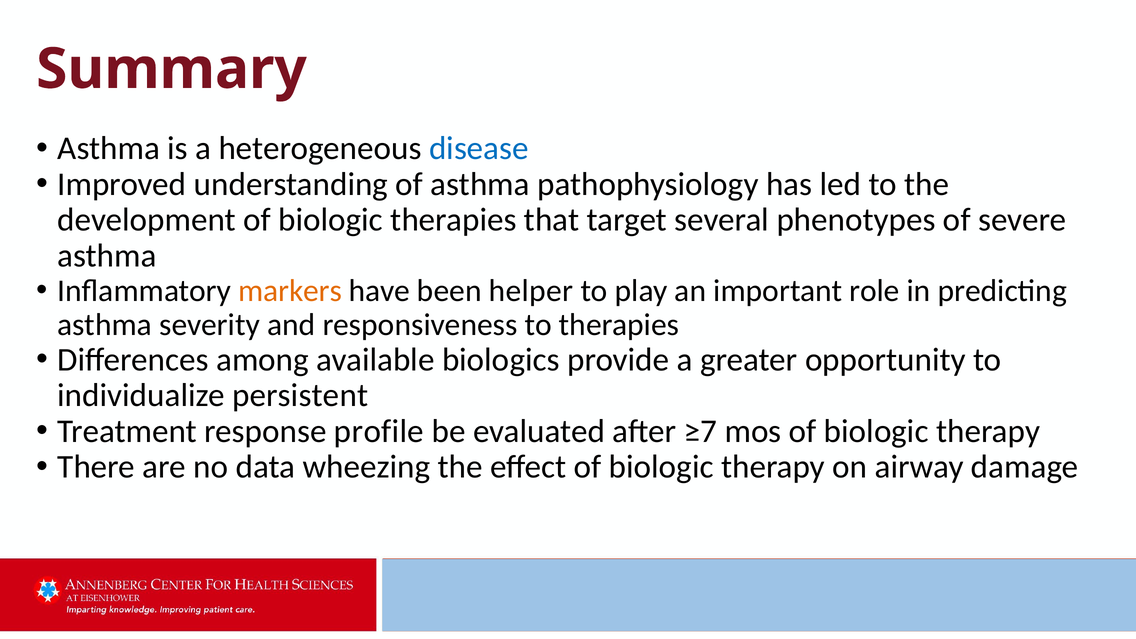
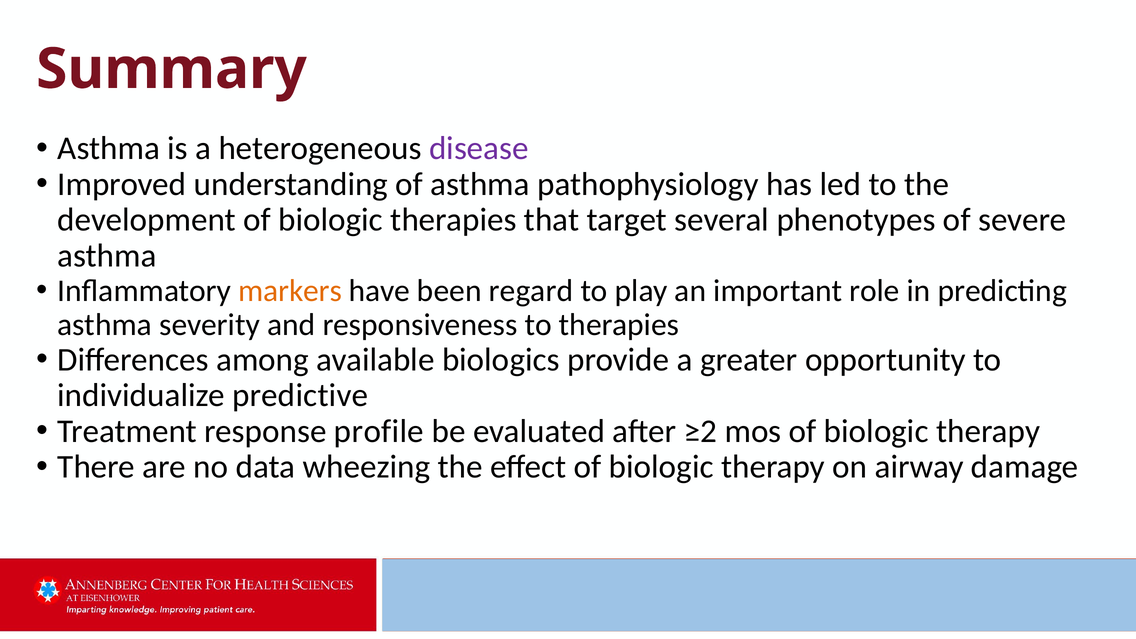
disease colour: blue -> purple
helper: helper -> regard
persistent: persistent -> predictive
≥7: ≥7 -> ≥2
